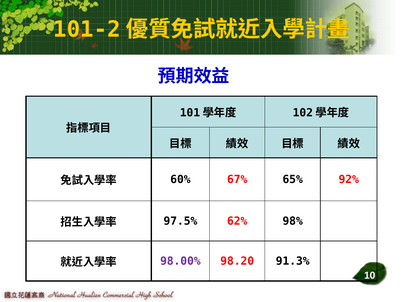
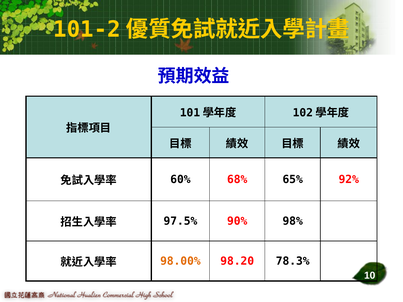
67%: 67% -> 68%
62%: 62% -> 90%
98.00% colour: purple -> orange
91.3%: 91.3% -> 78.3%
